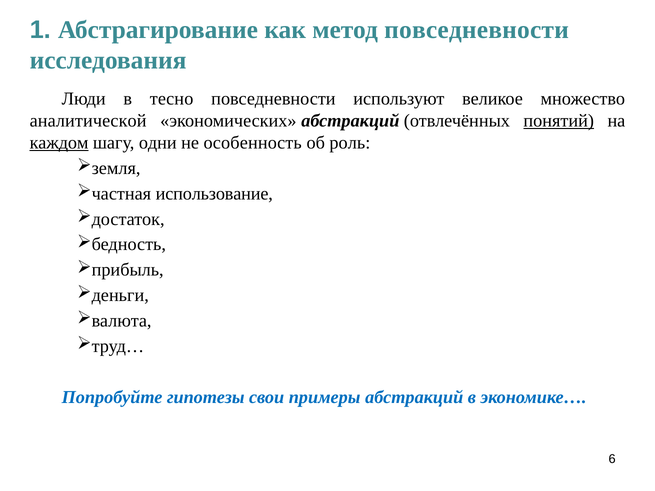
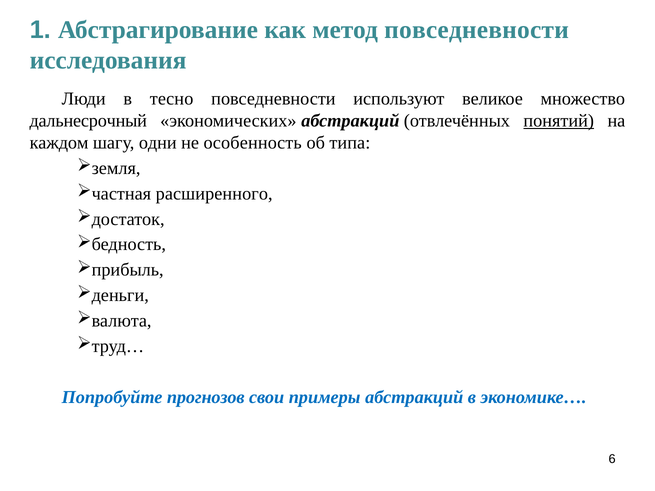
аналитической: аналитической -> дальнесрочный
каждом underline: present -> none
роль: роль -> типа
использование: использование -> расширенного
гипотезы: гипотезы -> прогнозов
